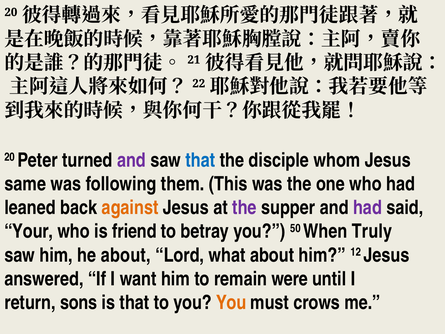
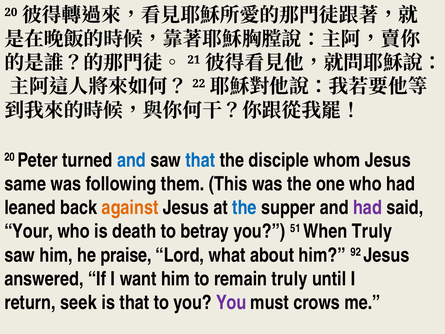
and at (131, 160) colour: purple -> blue
the at (244, 208) colour: purple -> blue
friend: friend -> death
50: 50 -> 51
he about: about -> praise
12: 12 -> 92
remain were: were -> truly
sons: sons -> seek
You at (231, 303) colour: orange -> purple
